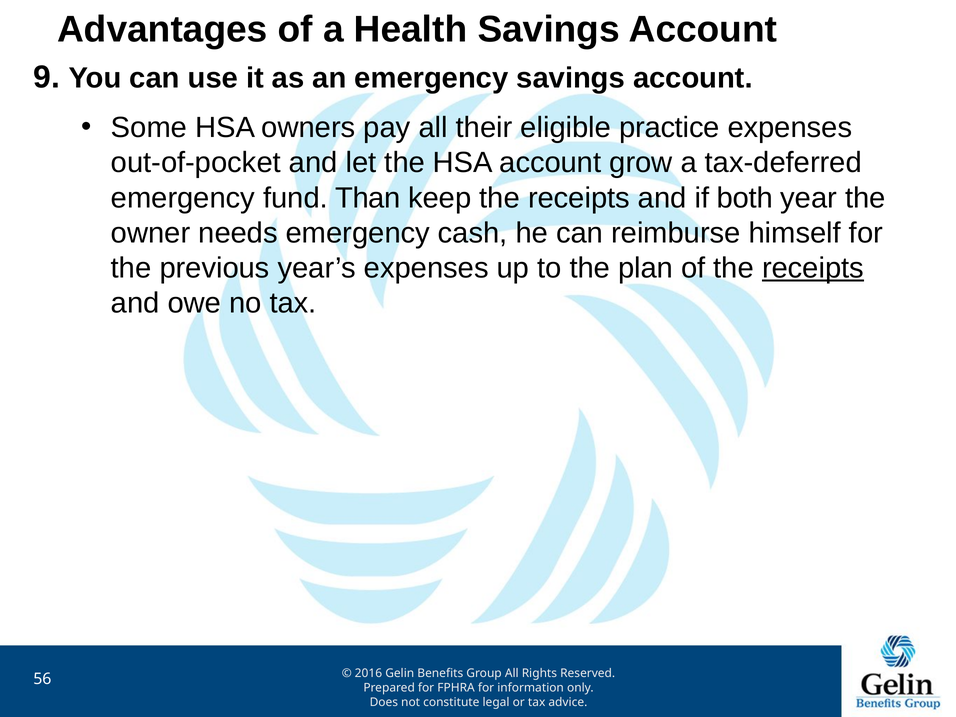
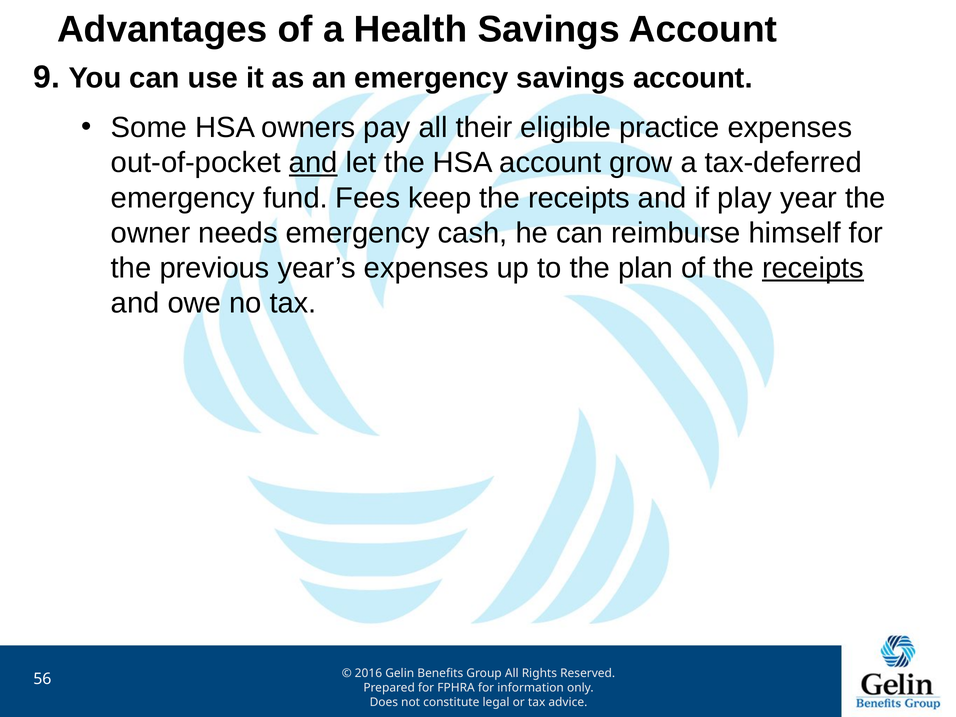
and at (313, 163) underline: none -> present
Than: Than -> Fees
both: both -> play
